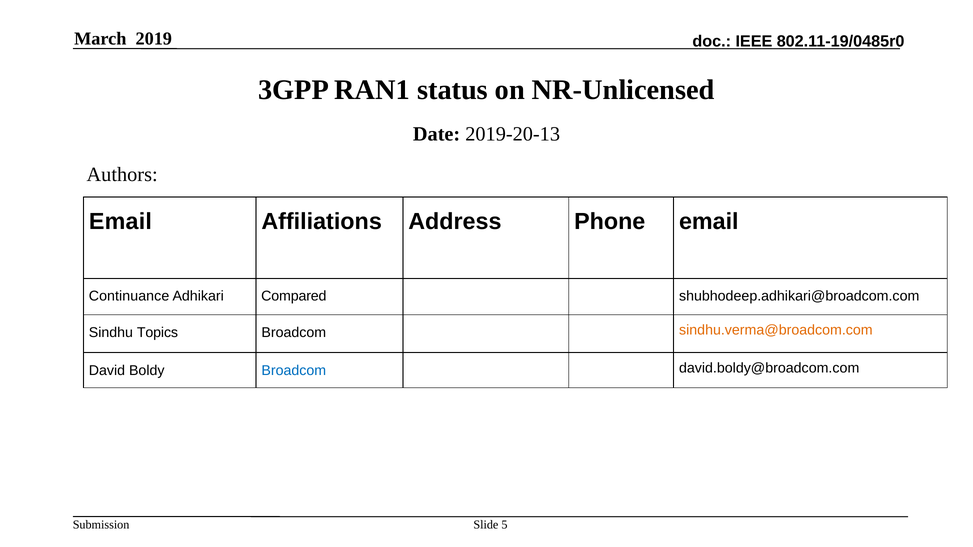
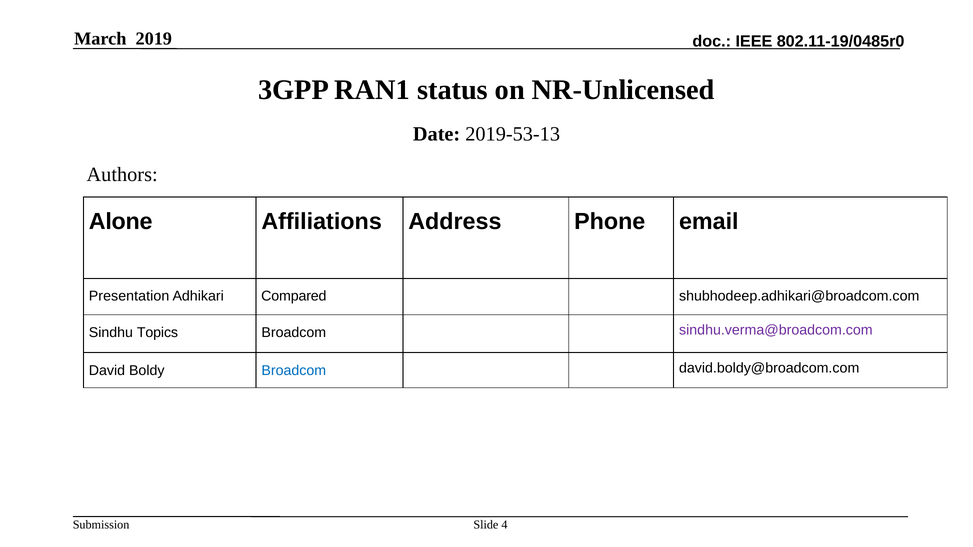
2019-20-13: 2019-20-13 -> 2019-53-13
Email at (120, 222): Email -> Alone
Continuance: Continuance -> Presentation
sindhu.verma@broadcom.com colour: orange -> purple
5: 5 -> 4
